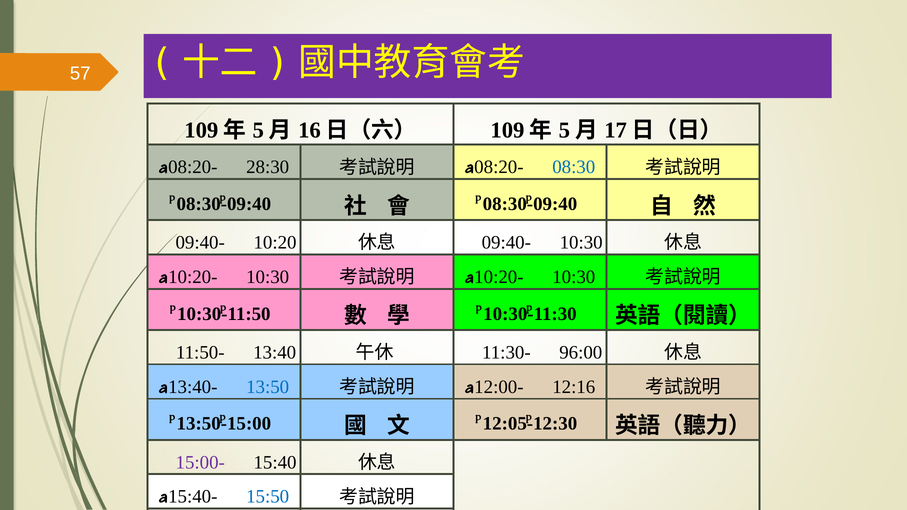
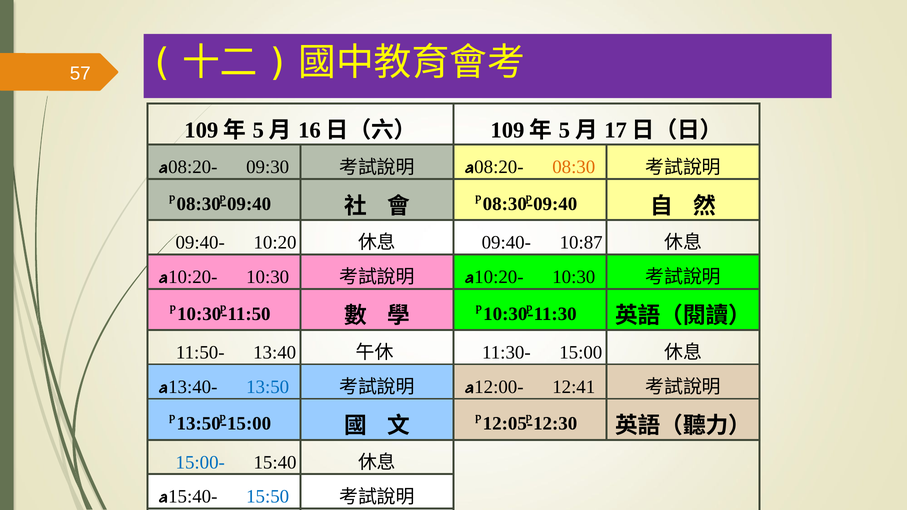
28:30: 28:30 -> 09:30
08:30 colour: blue -> orange
09:40- 10:30: 10:30 -> 10:87
96:00: 96:00 -> 15:00
12:16: 12:16 -> 12:41
15:00- colour: purple -> blue
